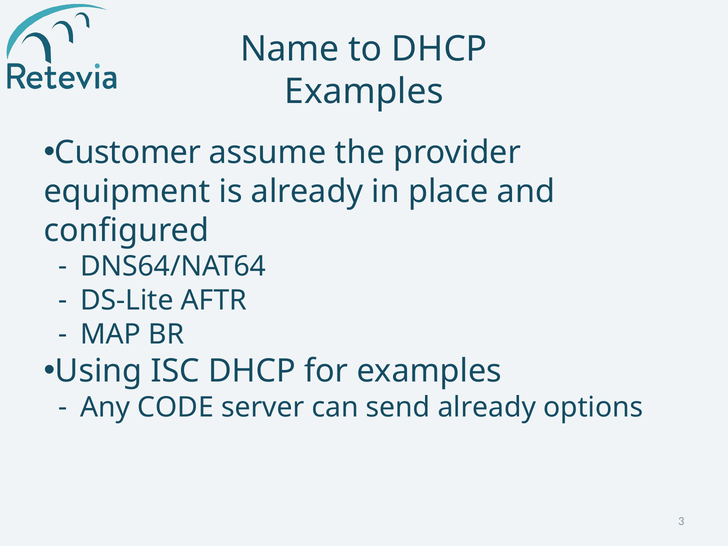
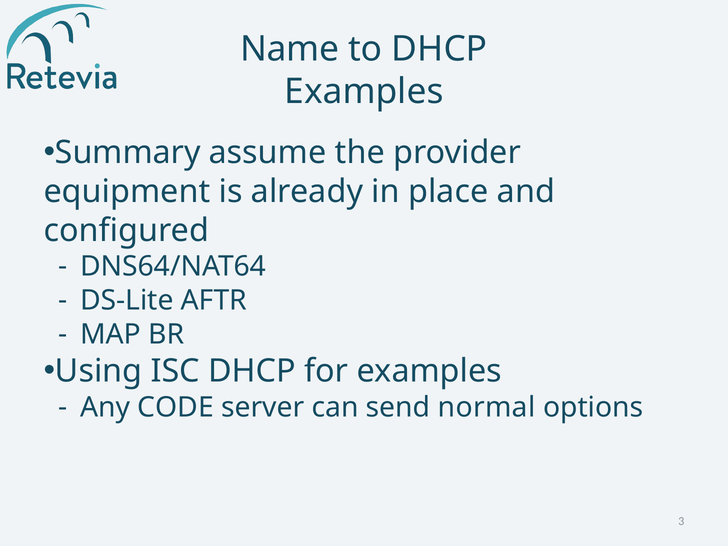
Customer: Customer -> Summary
send already: already -> normal
